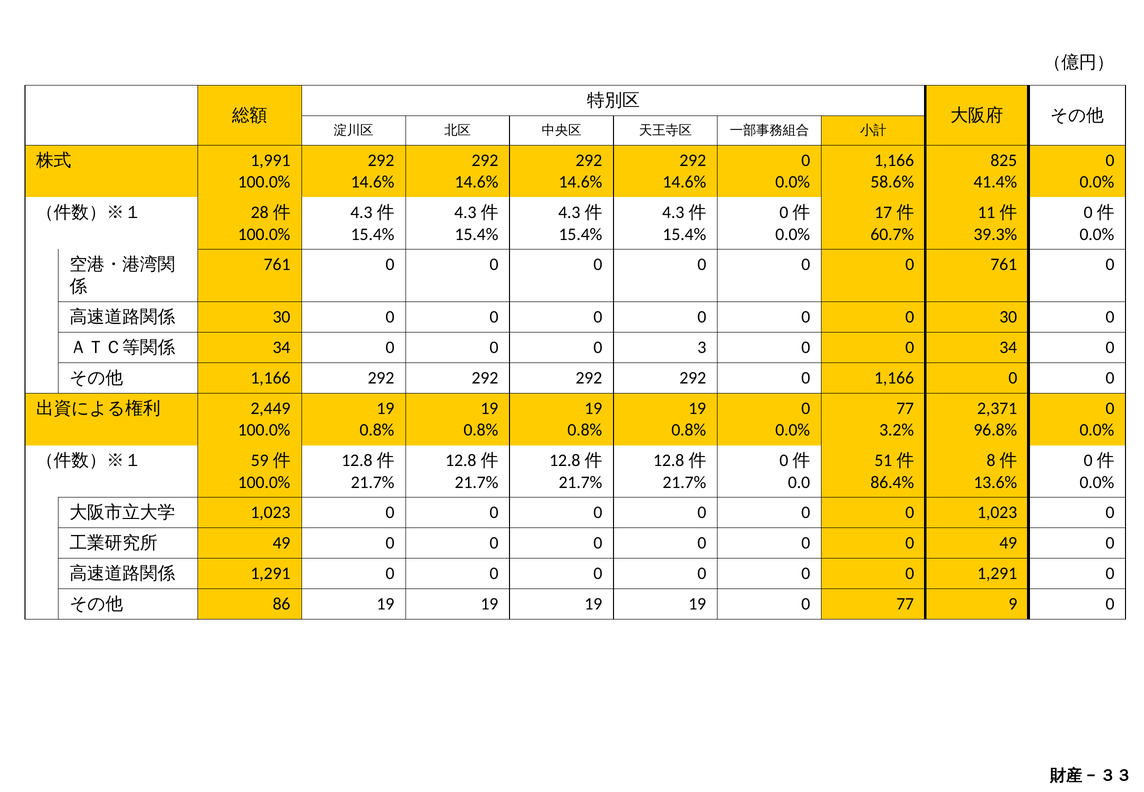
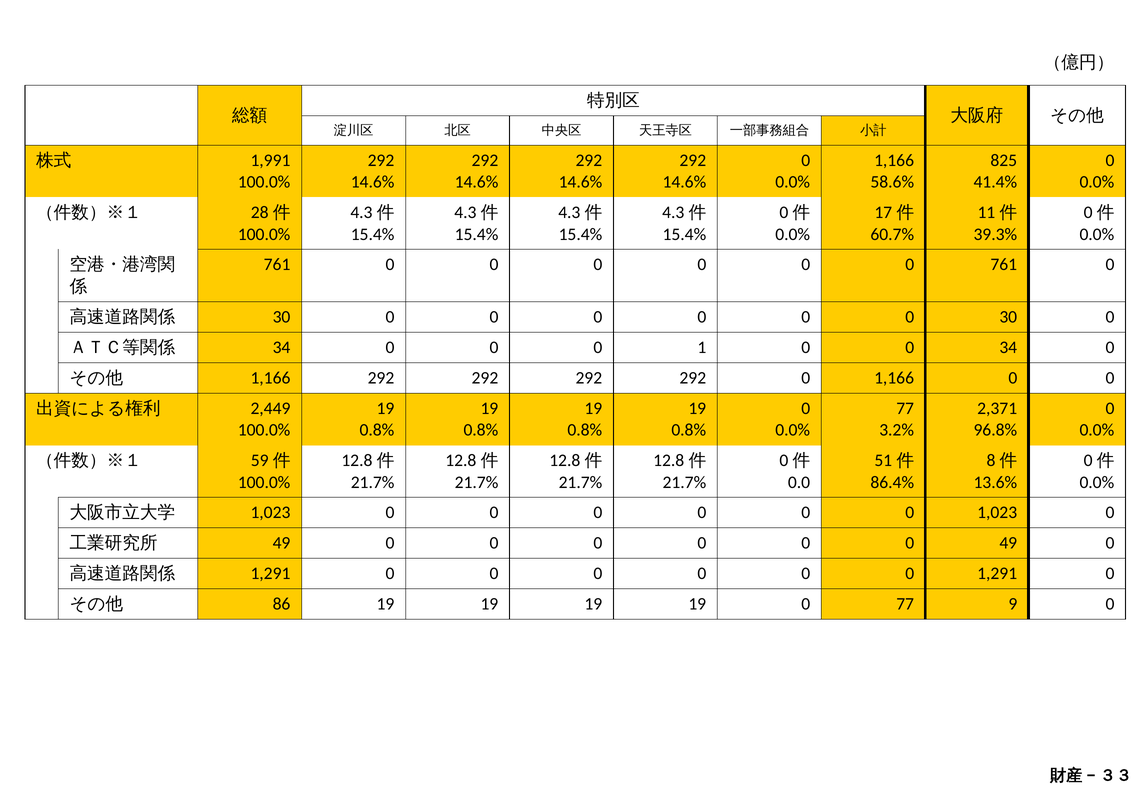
3: 3 -> 1
